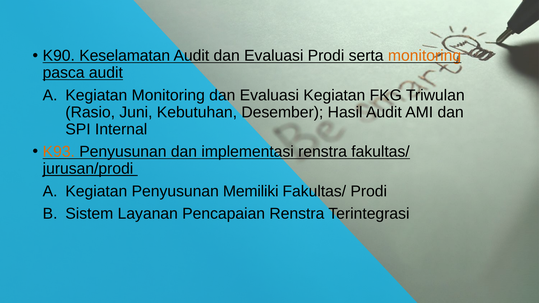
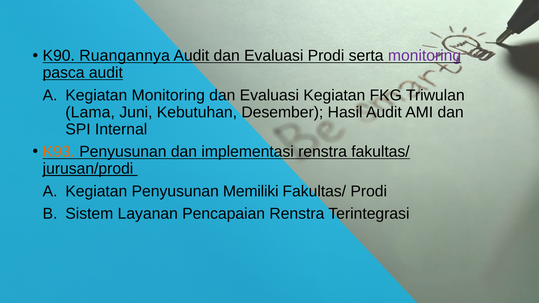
Keselamatan: Keselamatan -> Ruangannya
monitoring at (425, 56) colour: orange -> purple
Rasio: Rasio -> Lama
